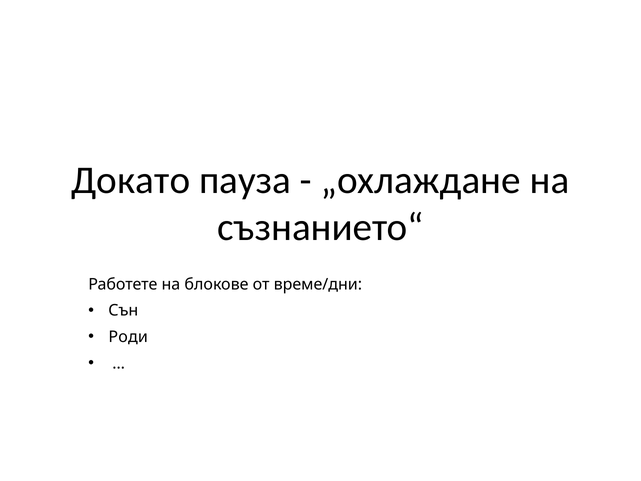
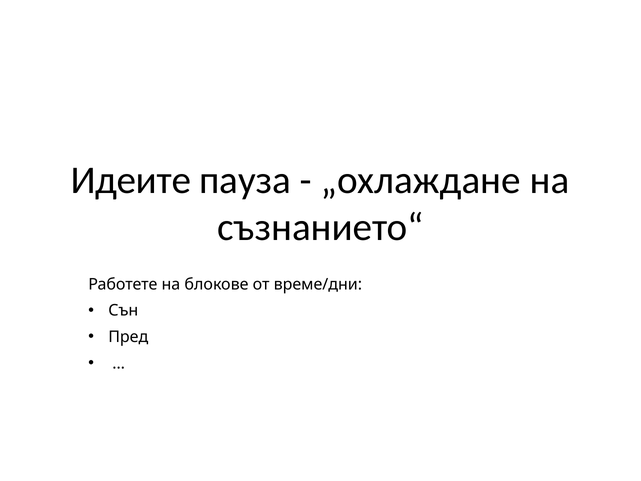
Докато: Докато -> Идеите
Роди: Роди -> Пред
